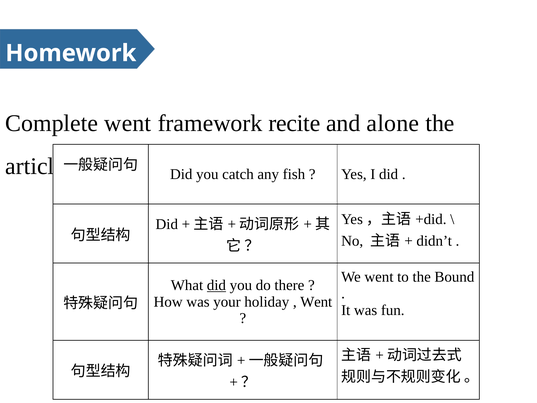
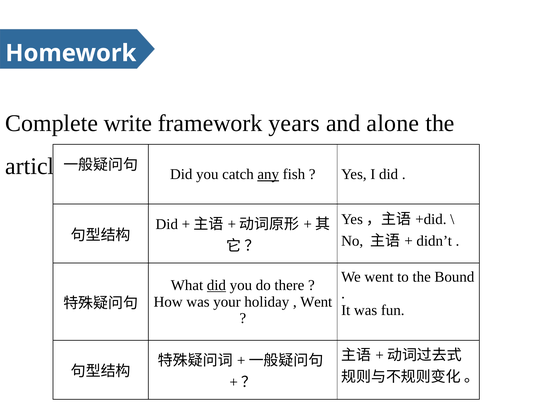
Complete went: went -> write
recite: recite -> years
any underline: none -> present
